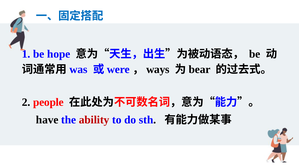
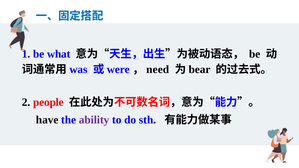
hope: hope -> what
ways: ways -> need
ability colour: red -> purple
